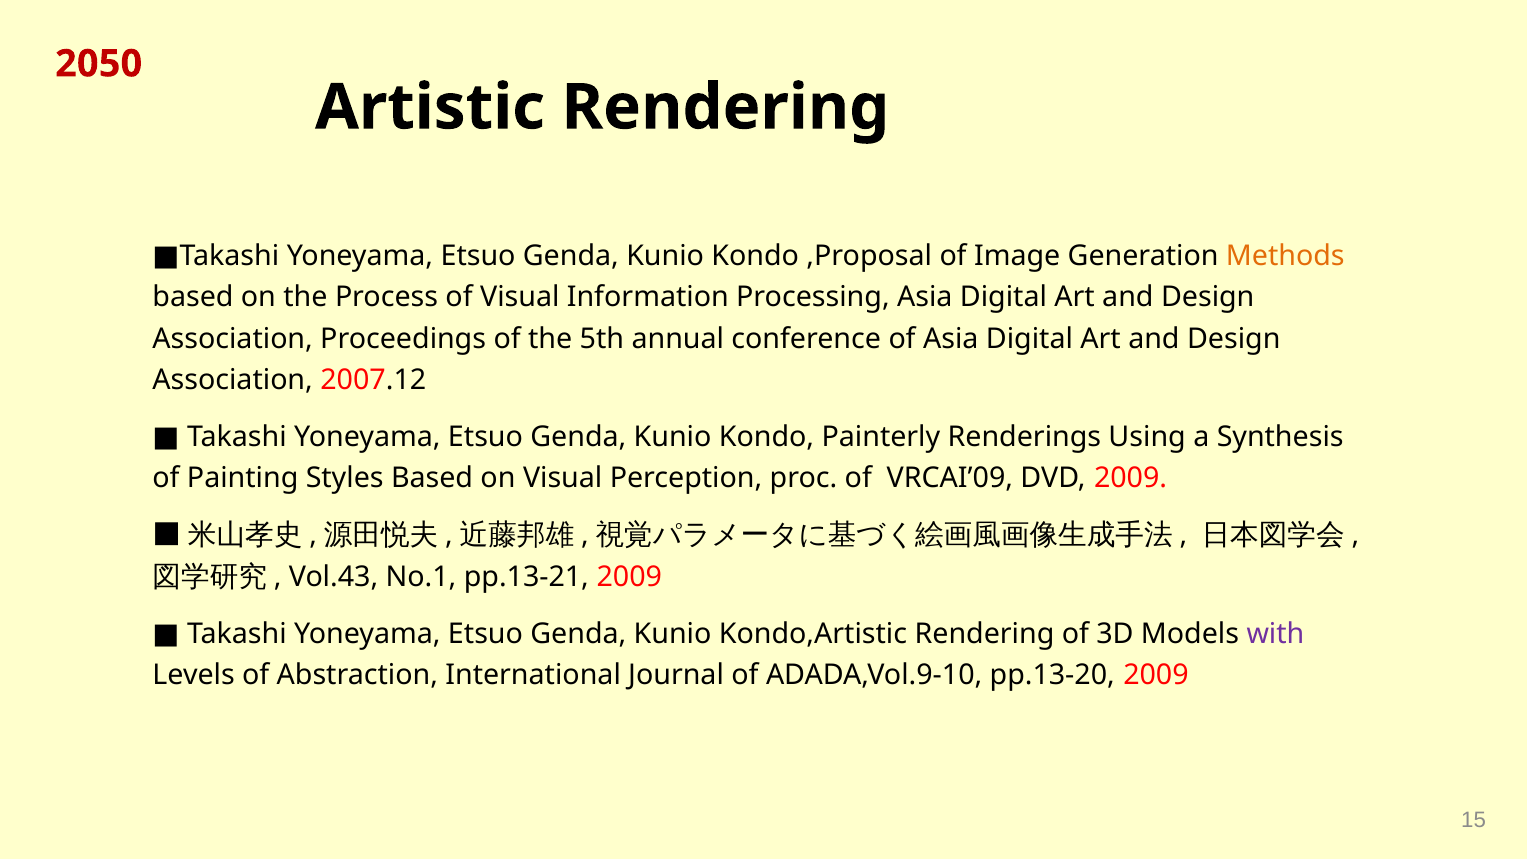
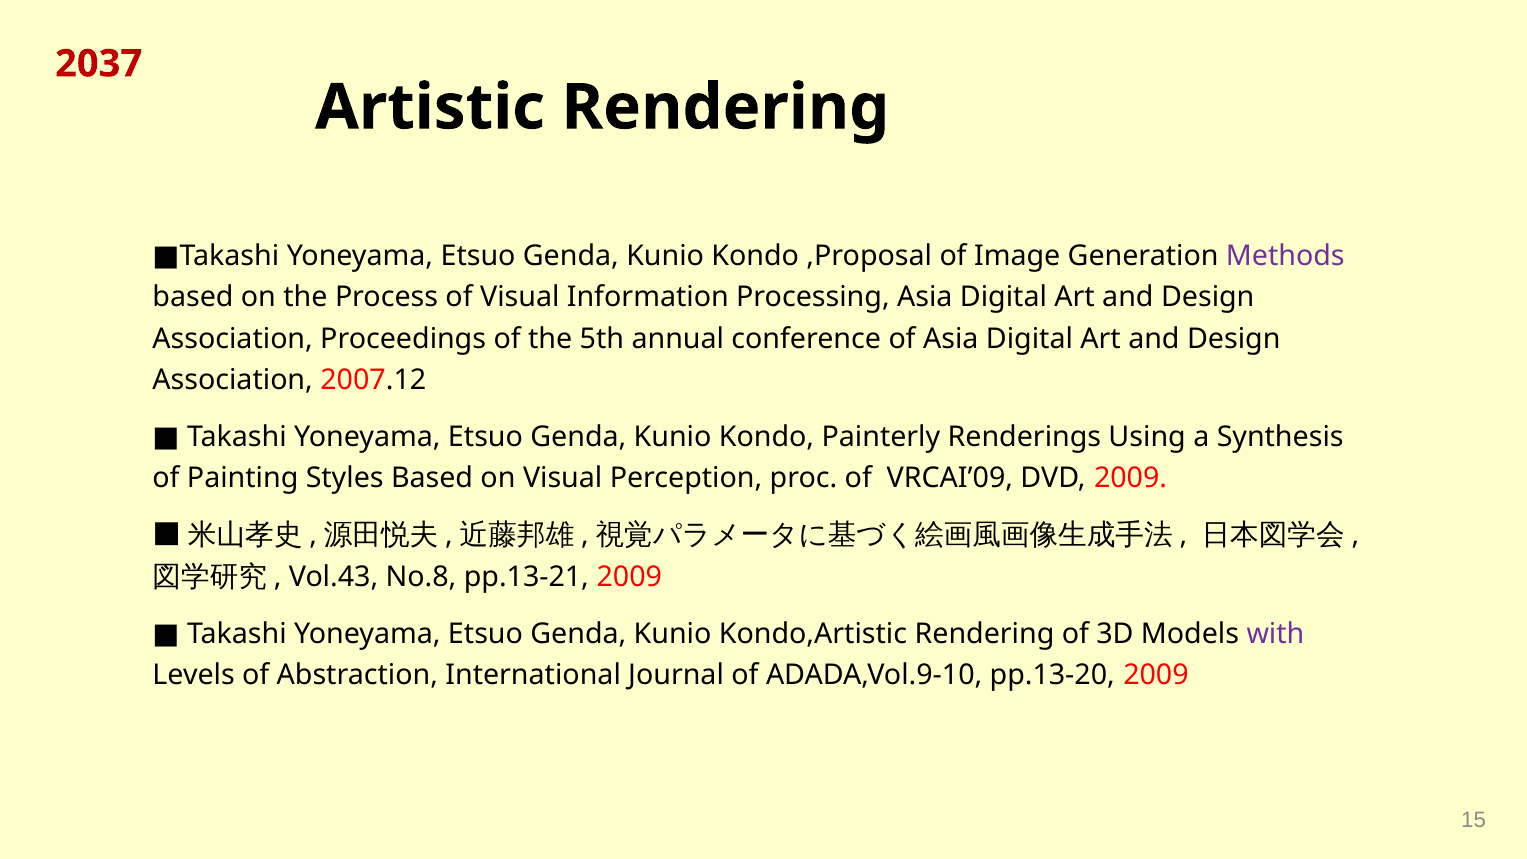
2050: 2050 -> 2037
Methods colour: orange -> purple
No.1: No.1 -> No.8
